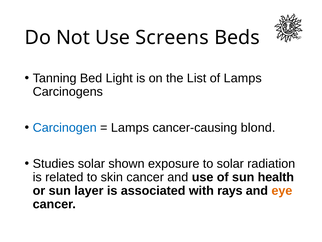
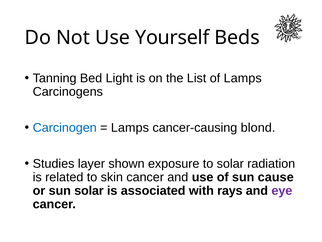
Screens: Screens -> Yourself
Studies solar: solar -> layer
health: health -> cause
sun layer: layer -> solar
eye colour: orange -> purple
